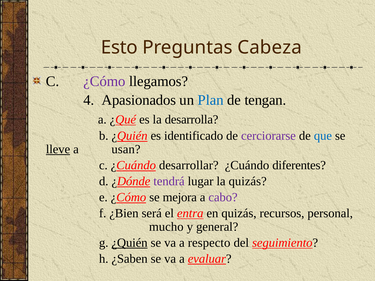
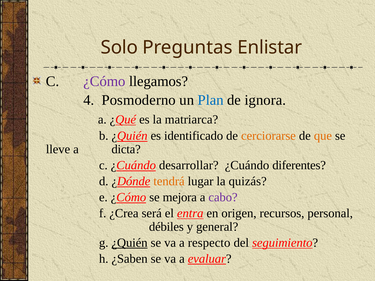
Esto: Esto -> Solo
Cabeza: Cabeza -> Enlistar
Apasionados: Apasionados -> Posmoderno
tengan: tengan -> ignora
desarrolla: desarrolla -> matriarca
cerciorarse colour: purple -> orange
que colour: blue -> orange
lleve underline: present -> none
usan: usan -> dicta
tendrá colour: purple -> orange
¿Bien: ¿Bien -> ¿Crea
en quizás: quizás -> origen
mucho: mucho -> débiles
